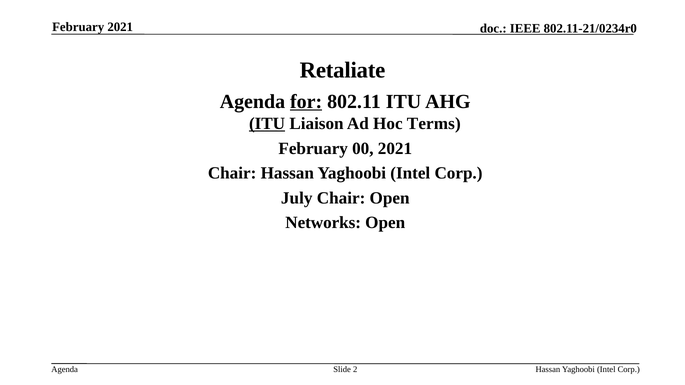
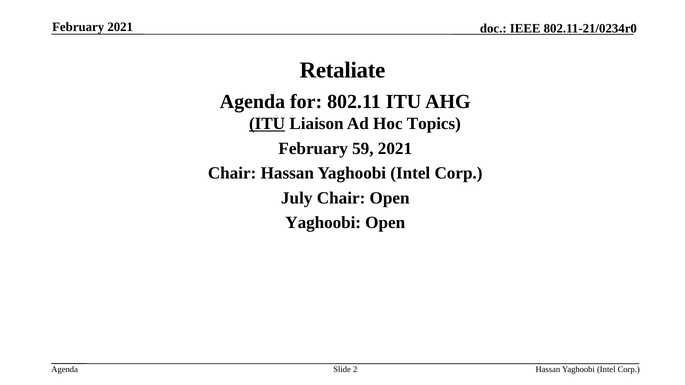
for underline: present -> none
Terms: Terms -> Topics
00: 00 -> 59
Networks at (323, 223): Networks -> Yaghoobi
